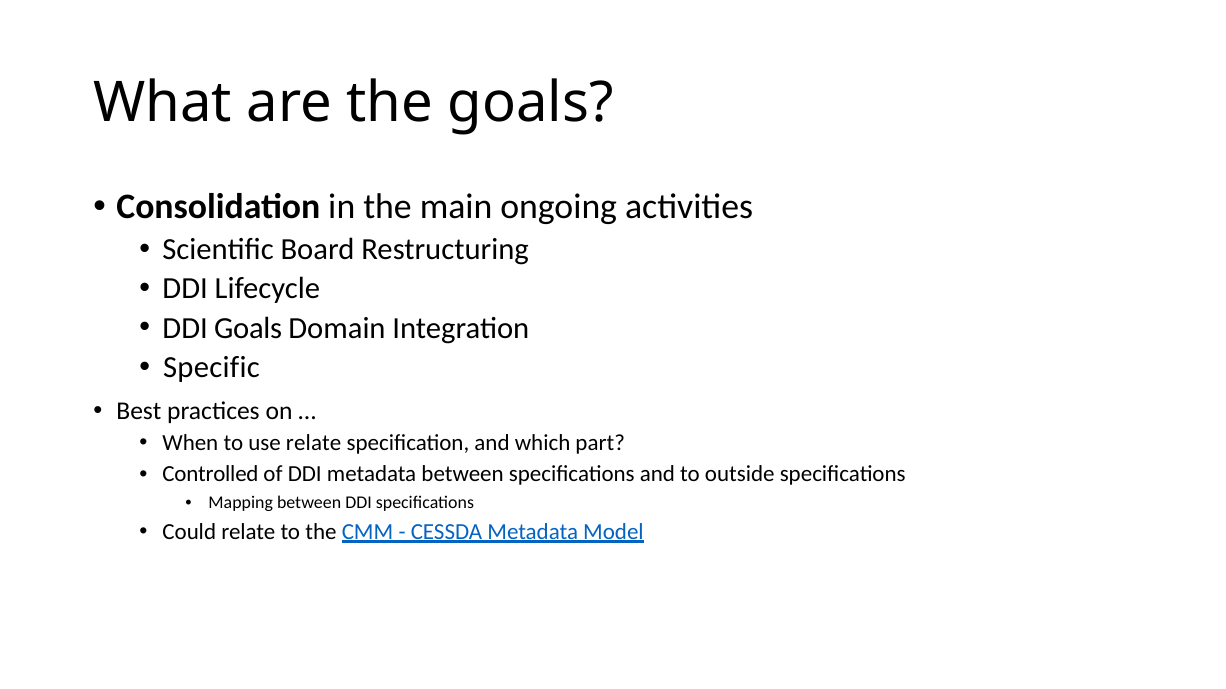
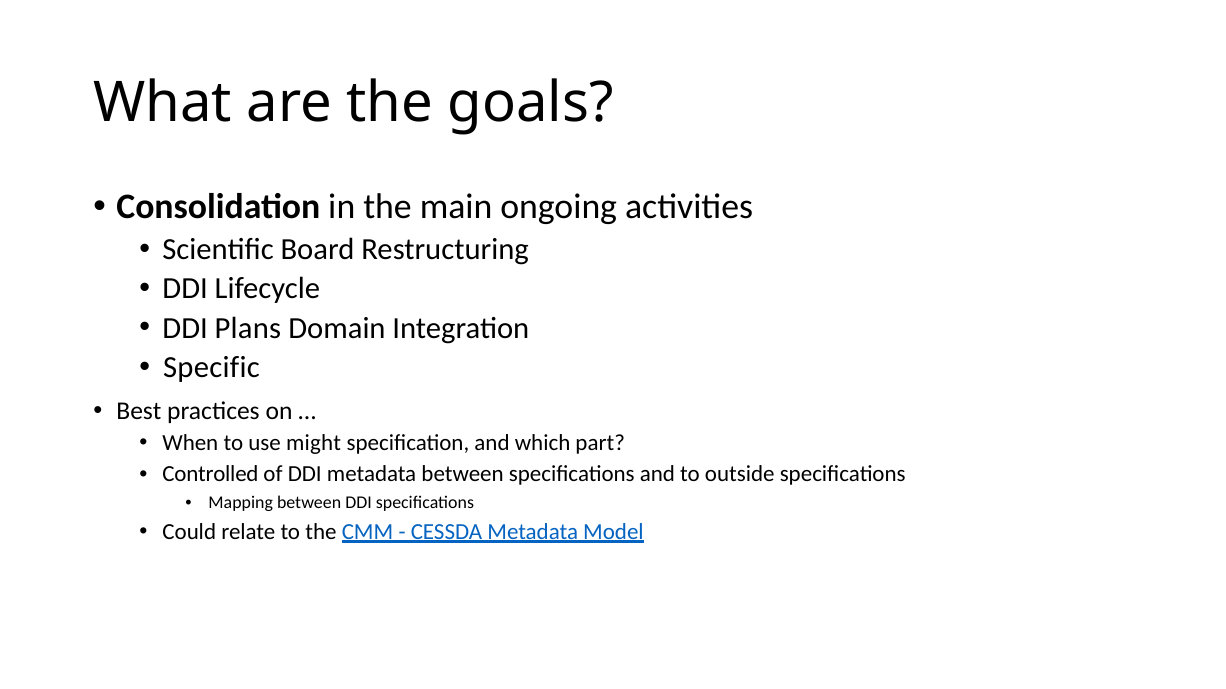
DDI Goals: Goals -> Plans
use relate: relate -> might
